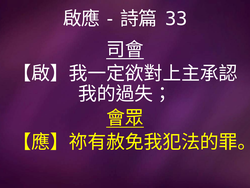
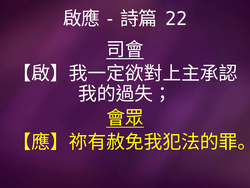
33: 33 -> 22
